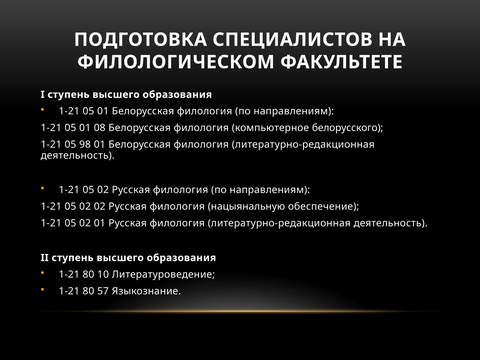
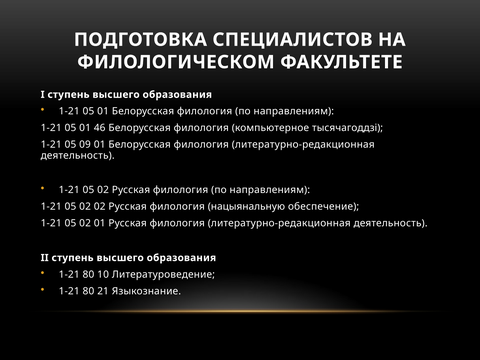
08: 08 -> 46
белорусского: белорусского -> тысячагоддзі
98: 98 -> 09
57: 57 -> 21
